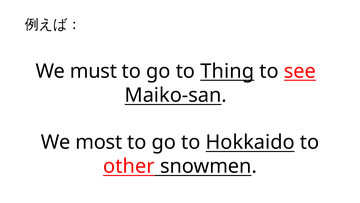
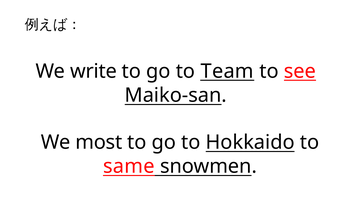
must: must -> write
Thing: Thing -> Team
other: other -> same
